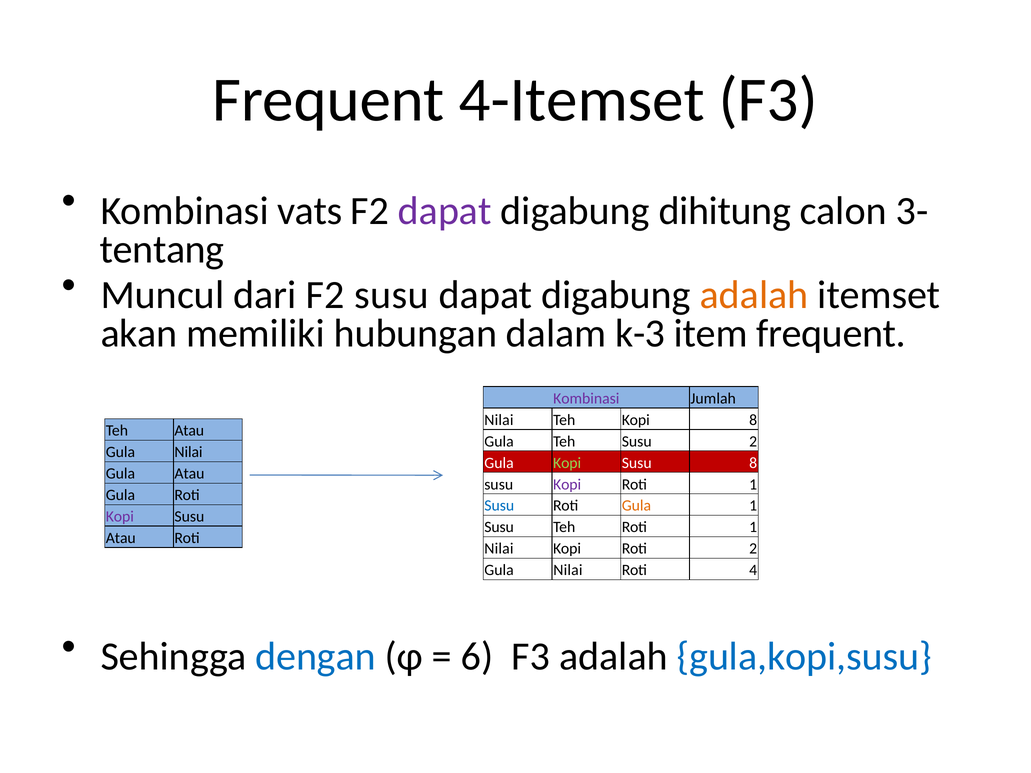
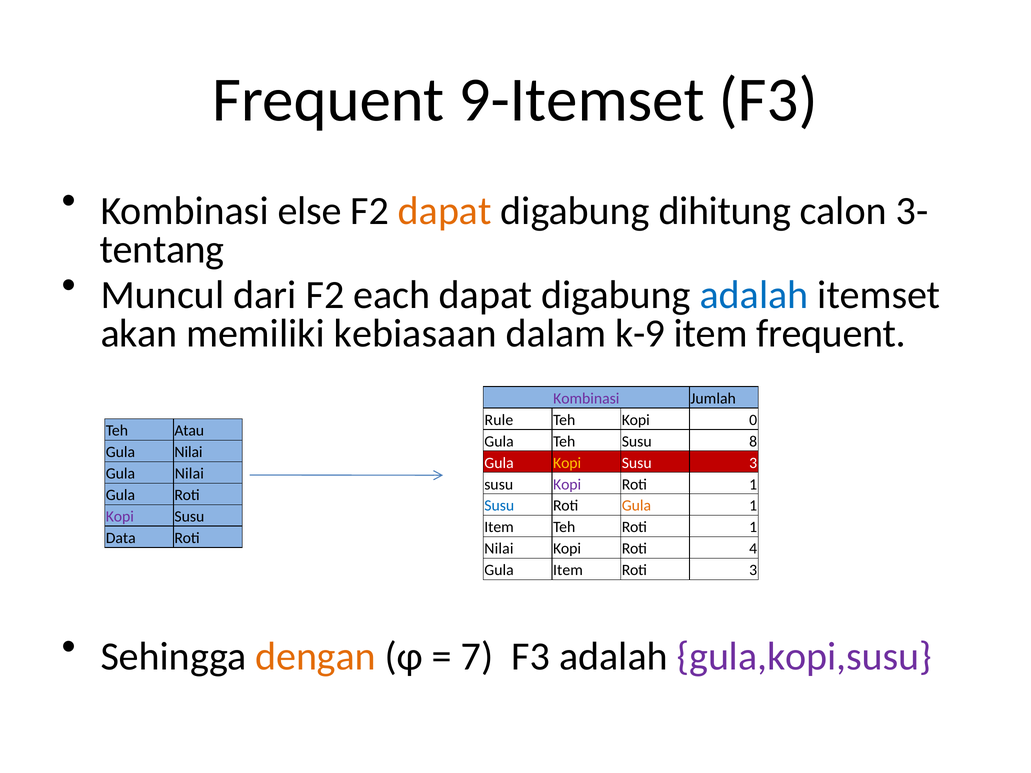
4-Itemset: 4-Itemset -> 9-Itemset
vats: vats -> else
dapat at (445, 211) colour: purple -> orange
F2 susu: susu -> each
adalah at (754, 295) colour: orange -> blue
hubungan: hubungan -> kebiasaan
k-3: k-3 -> k-9
Nilai at (499, 420): Nilai -> Rule
Kopi 8: 8 -> 0
Susu 2: 2 -> 8
Kopi at (567, 463) colour: light green -> yellow
Susu 8: 8 -> 3
Atau at (189, 474): Atau -> Nilai
Susu at (499, 527): Susu -> Item
Atau at (121, 538): Atau -> Data
Roti 2: 2 -> 4
Nilai at (568, 570): Nilai -> Item
Roti 4: 4 -> 3
dengan colour: blue -> orange
6: 6 -> 7
gula,kopi,susu colour: blue -> purple
